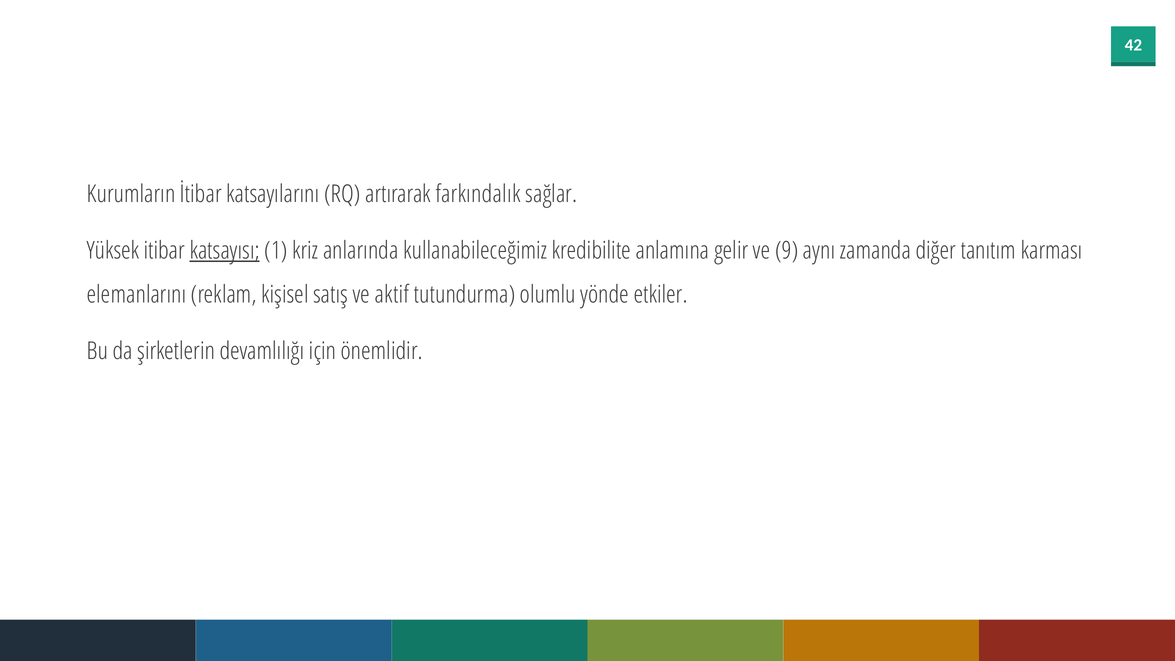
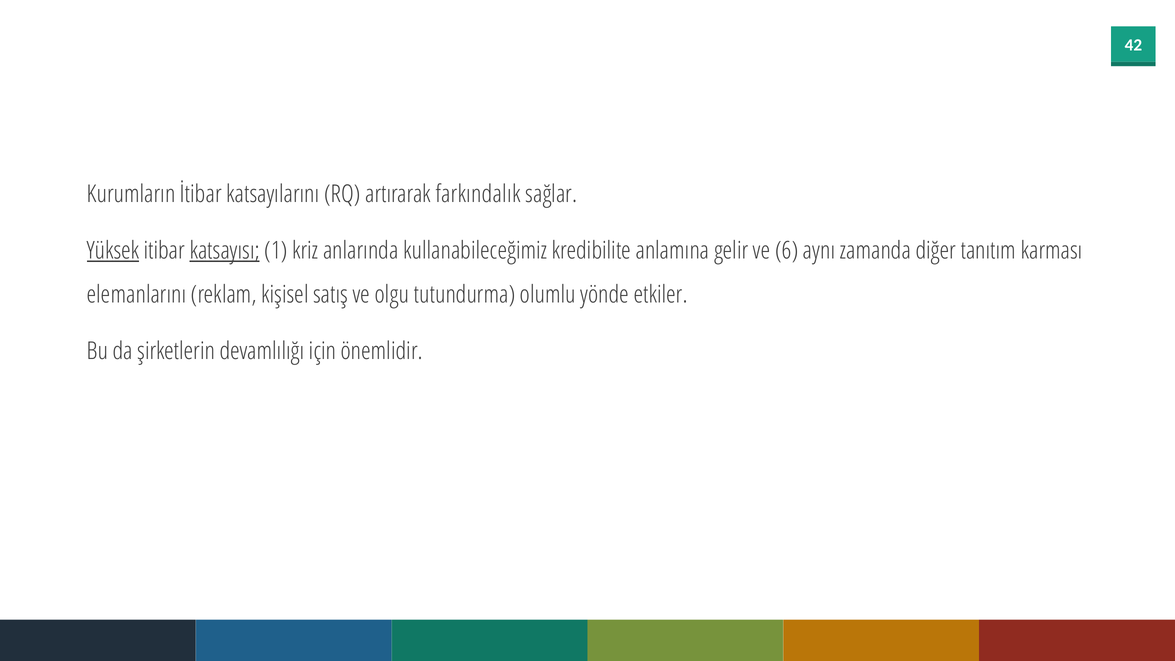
Yüksek underline: none -> present
9: 9 -> 6
aktif: aktif -> olgu
